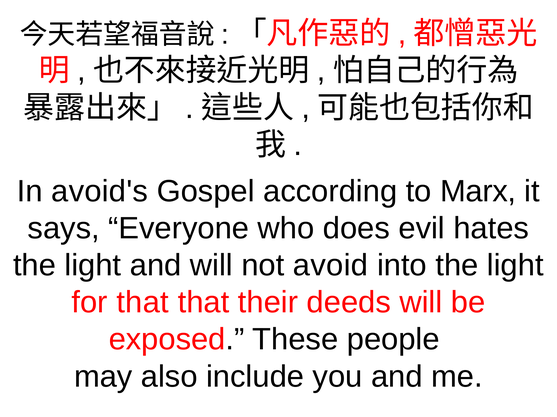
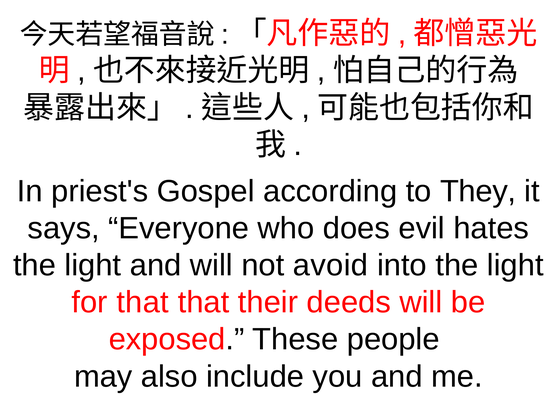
avoid's: avoid's -> priest's
Marx: Marx -> They
